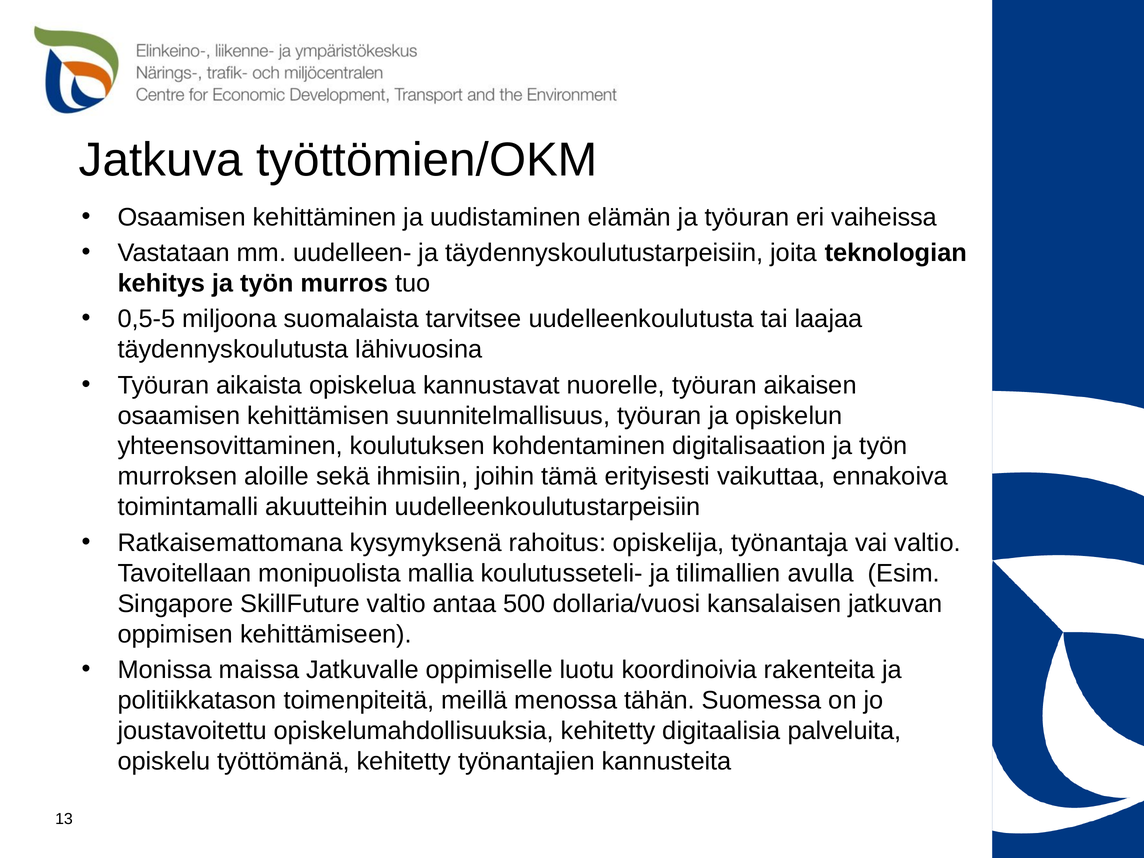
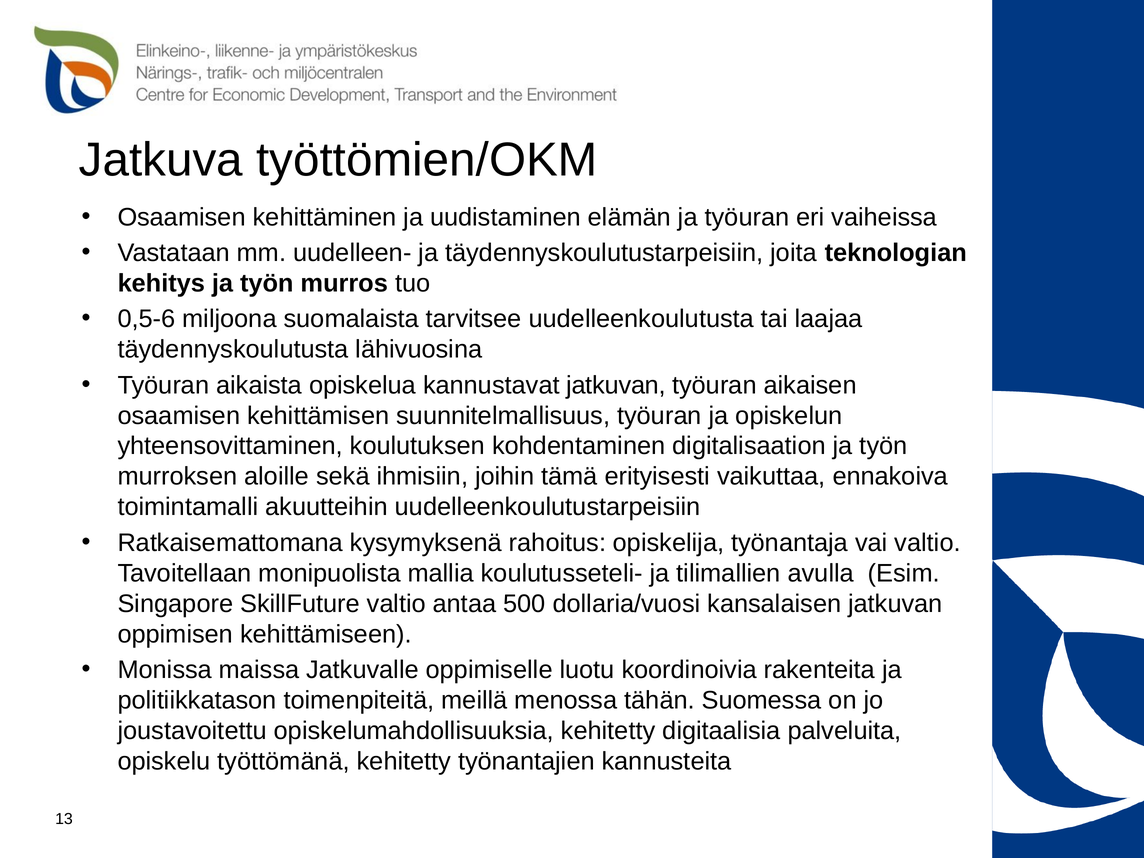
0,5-5: 0,5-5 -> 0,5-6
kannustavat nuorelle: nuorelle -> jatkuvan
